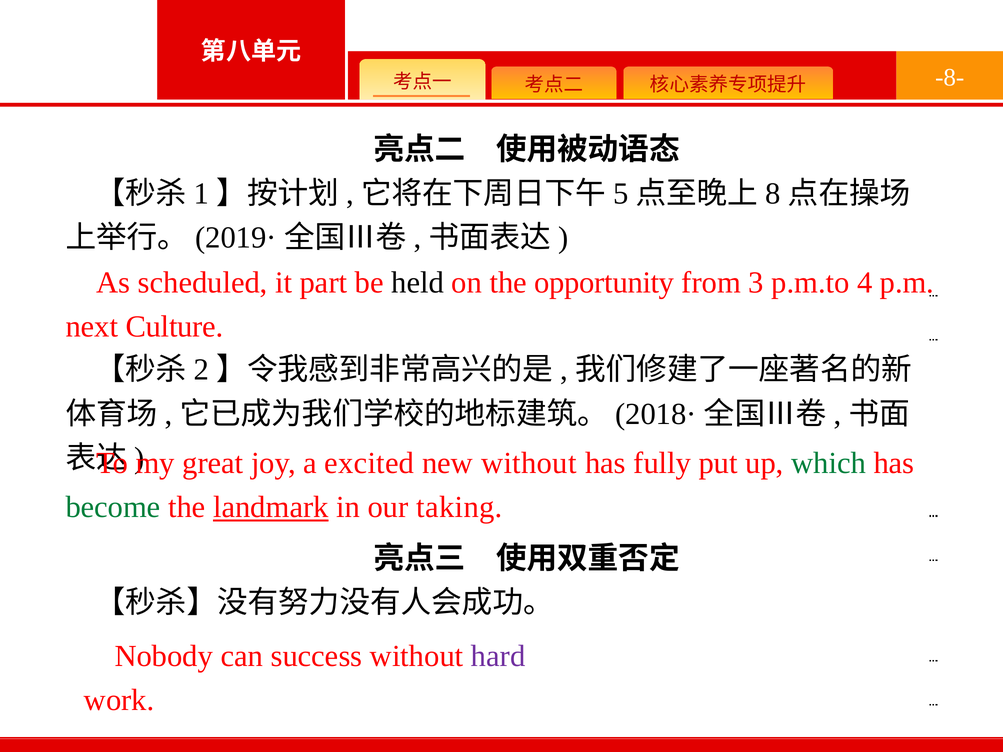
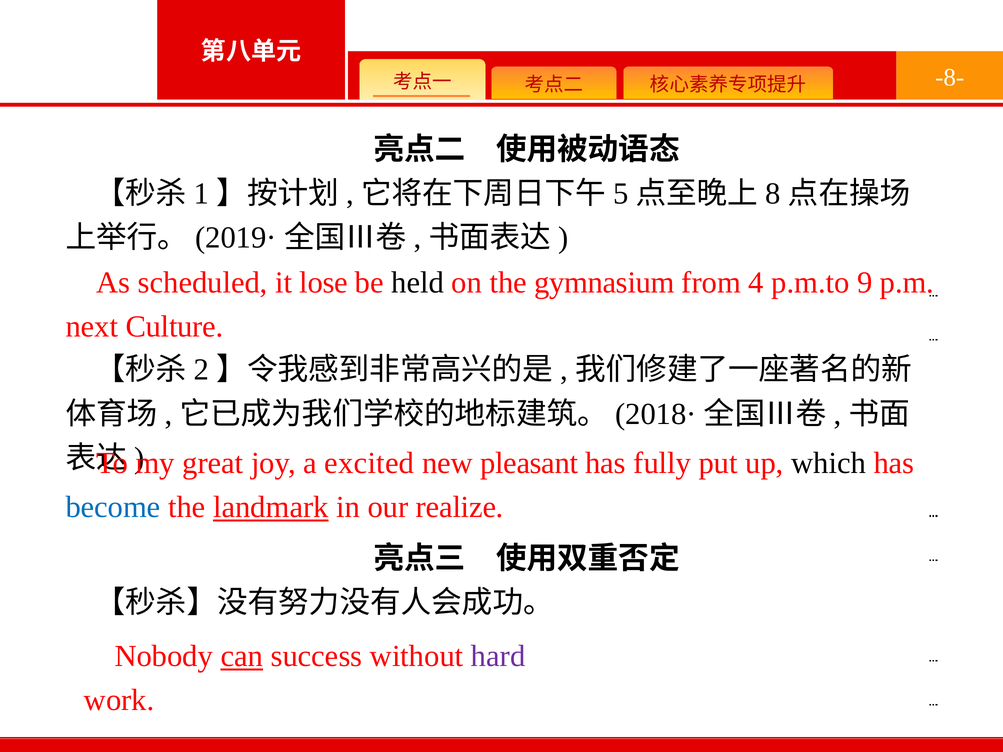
part: part -> lose
opportunity: opportunity -> gymnasium
3: 3 -> 4
4: 4 -> 9
new without: without -> pleasant
which colour: green -> black
become colour: green -> blue
taking: taking -> realize
can underline: none -> present
